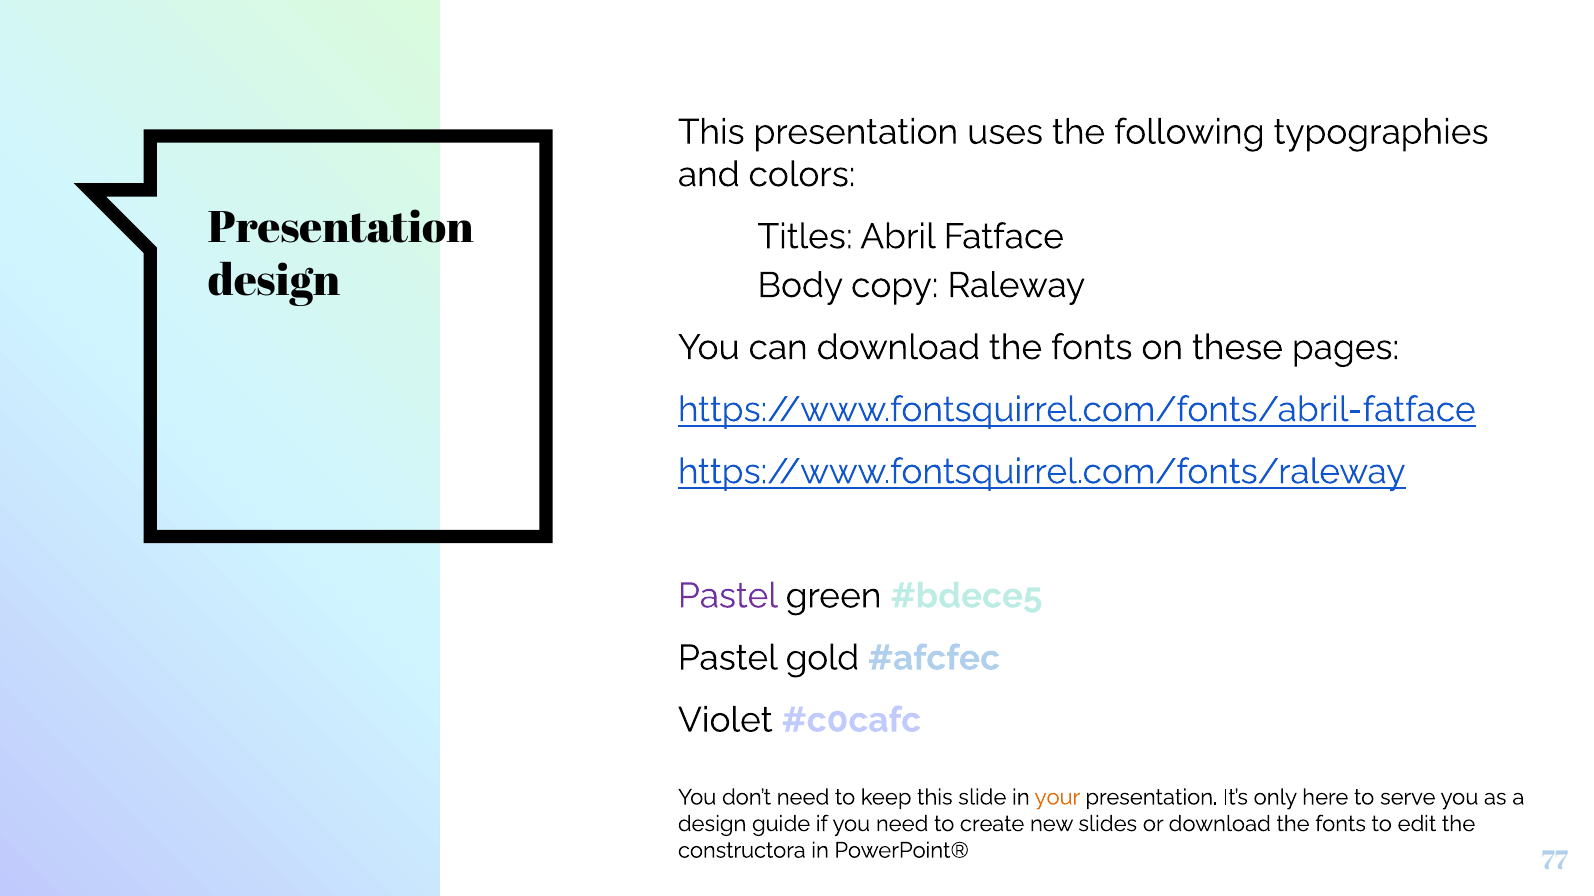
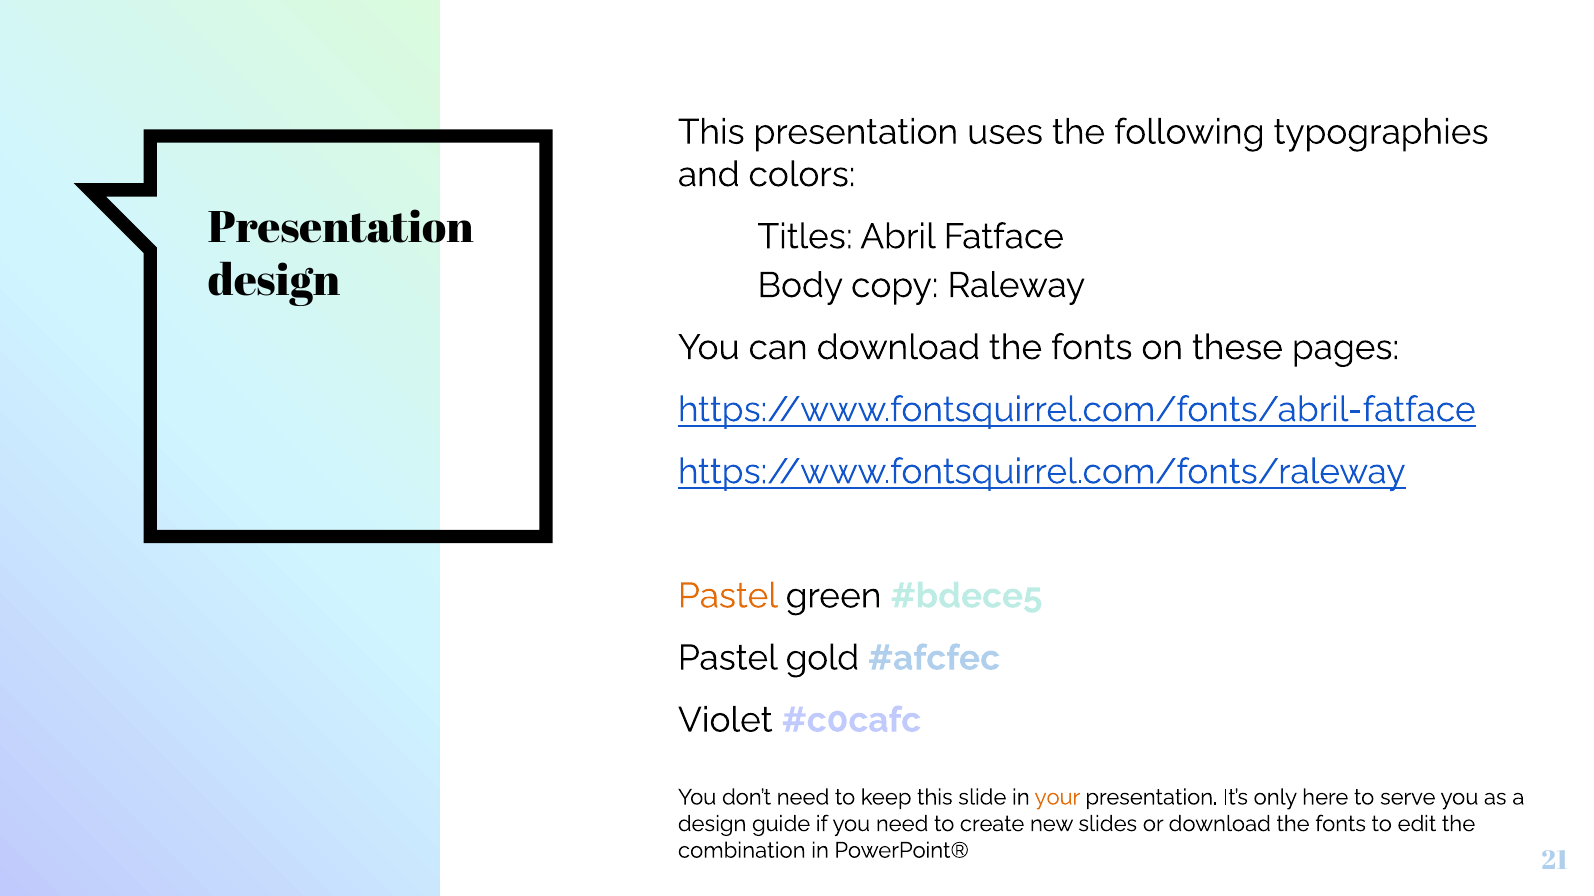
Pastel at (728, 596) colour: purple -> orange
constructora: constructora -> combination
77: 77 -> 21
